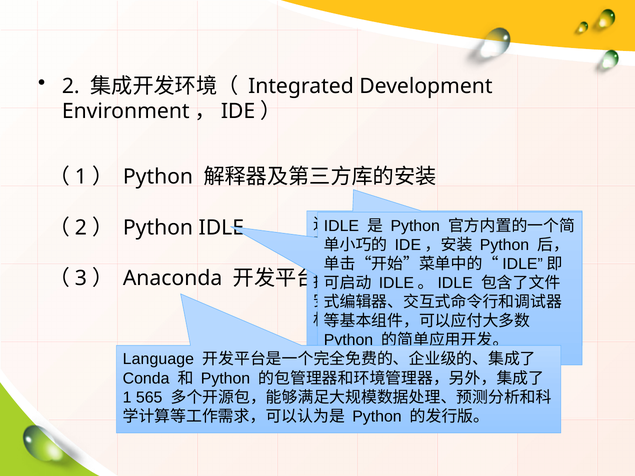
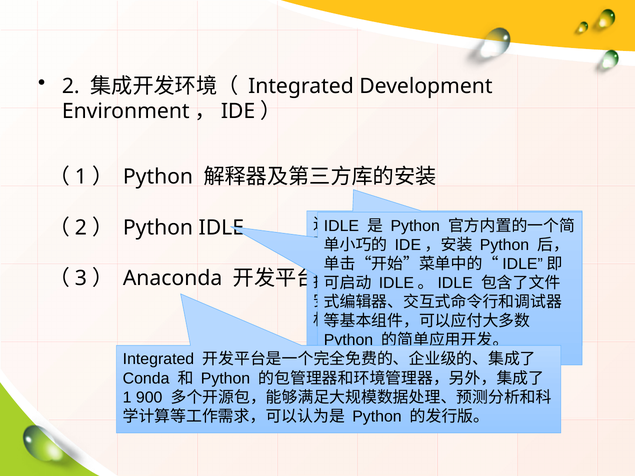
Language at (158, 359): Language -> Integrated
565: 565 -> 900
